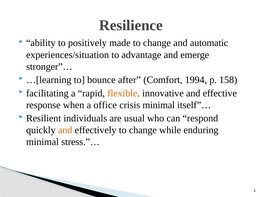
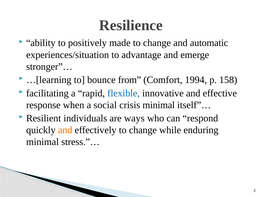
after: after -> from
flexible colour: orange -> blue
office: office -> social
usual: usual -> ways
